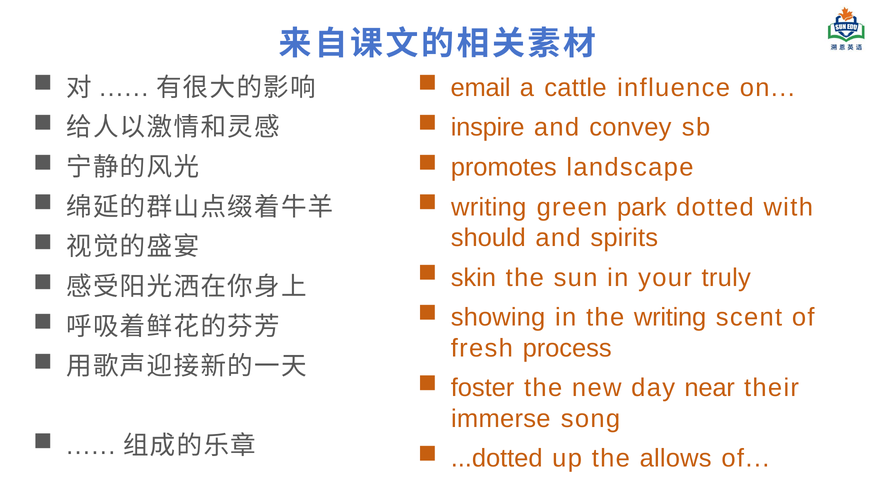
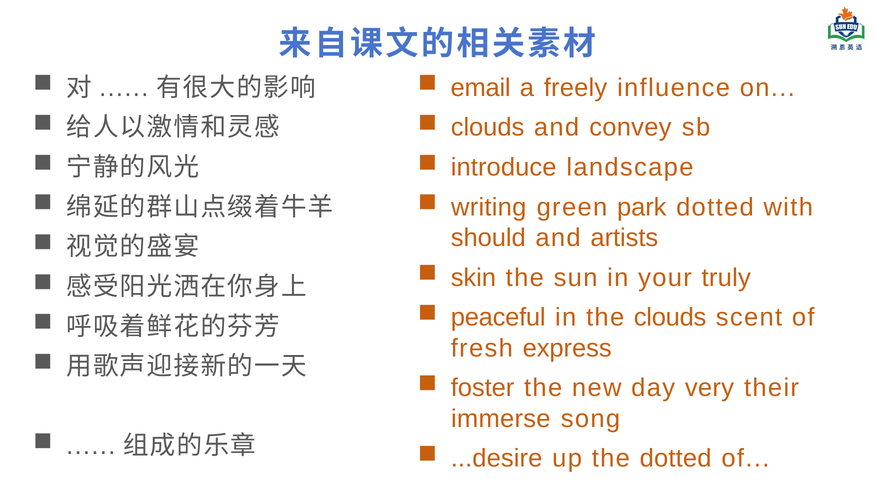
cattle: cattle -> freely
inspire at (488, 127): inspire -> clouds
promotes: promotes -> introduce
spirits: spirits -> artists
showing: showing -> peaceful
the writing: writing -> clouds
process: process -> express
near: near -> very
...dotted: ...dotted -> ...desire
the allows: allows -> dotted
